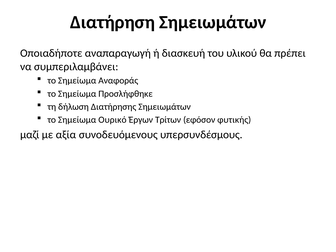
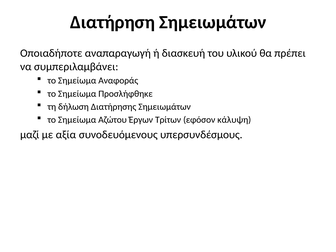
Ουρικό: Ουρικό -> Αζώτου
φυτικής: φυτικής -> κάλυψη
